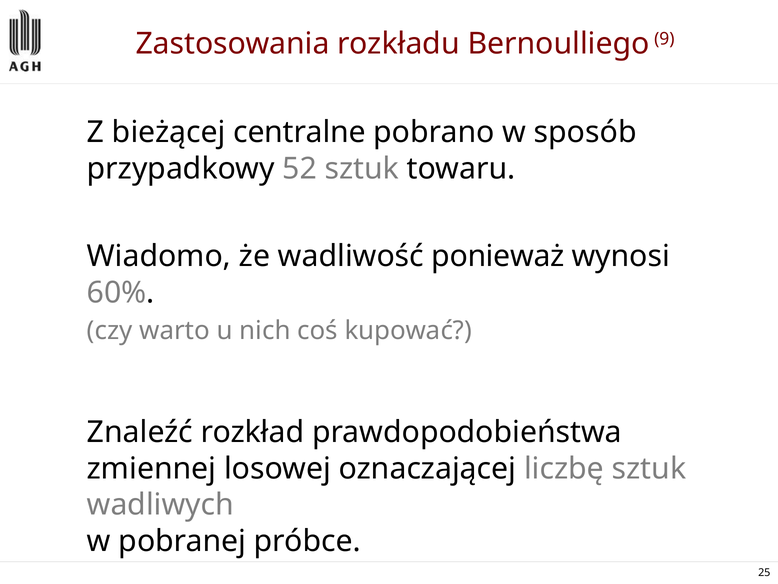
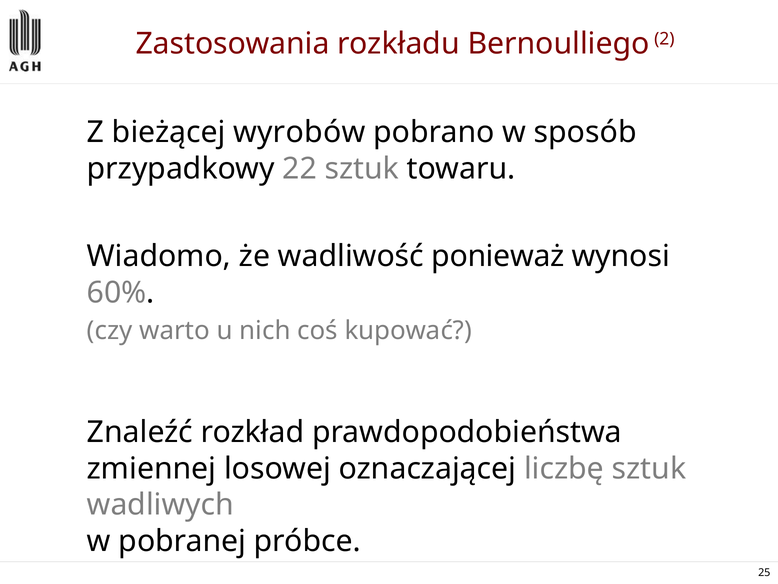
9: 9 -> 2
centralne: centralne -> wyrobów
52: 52 -> 22
